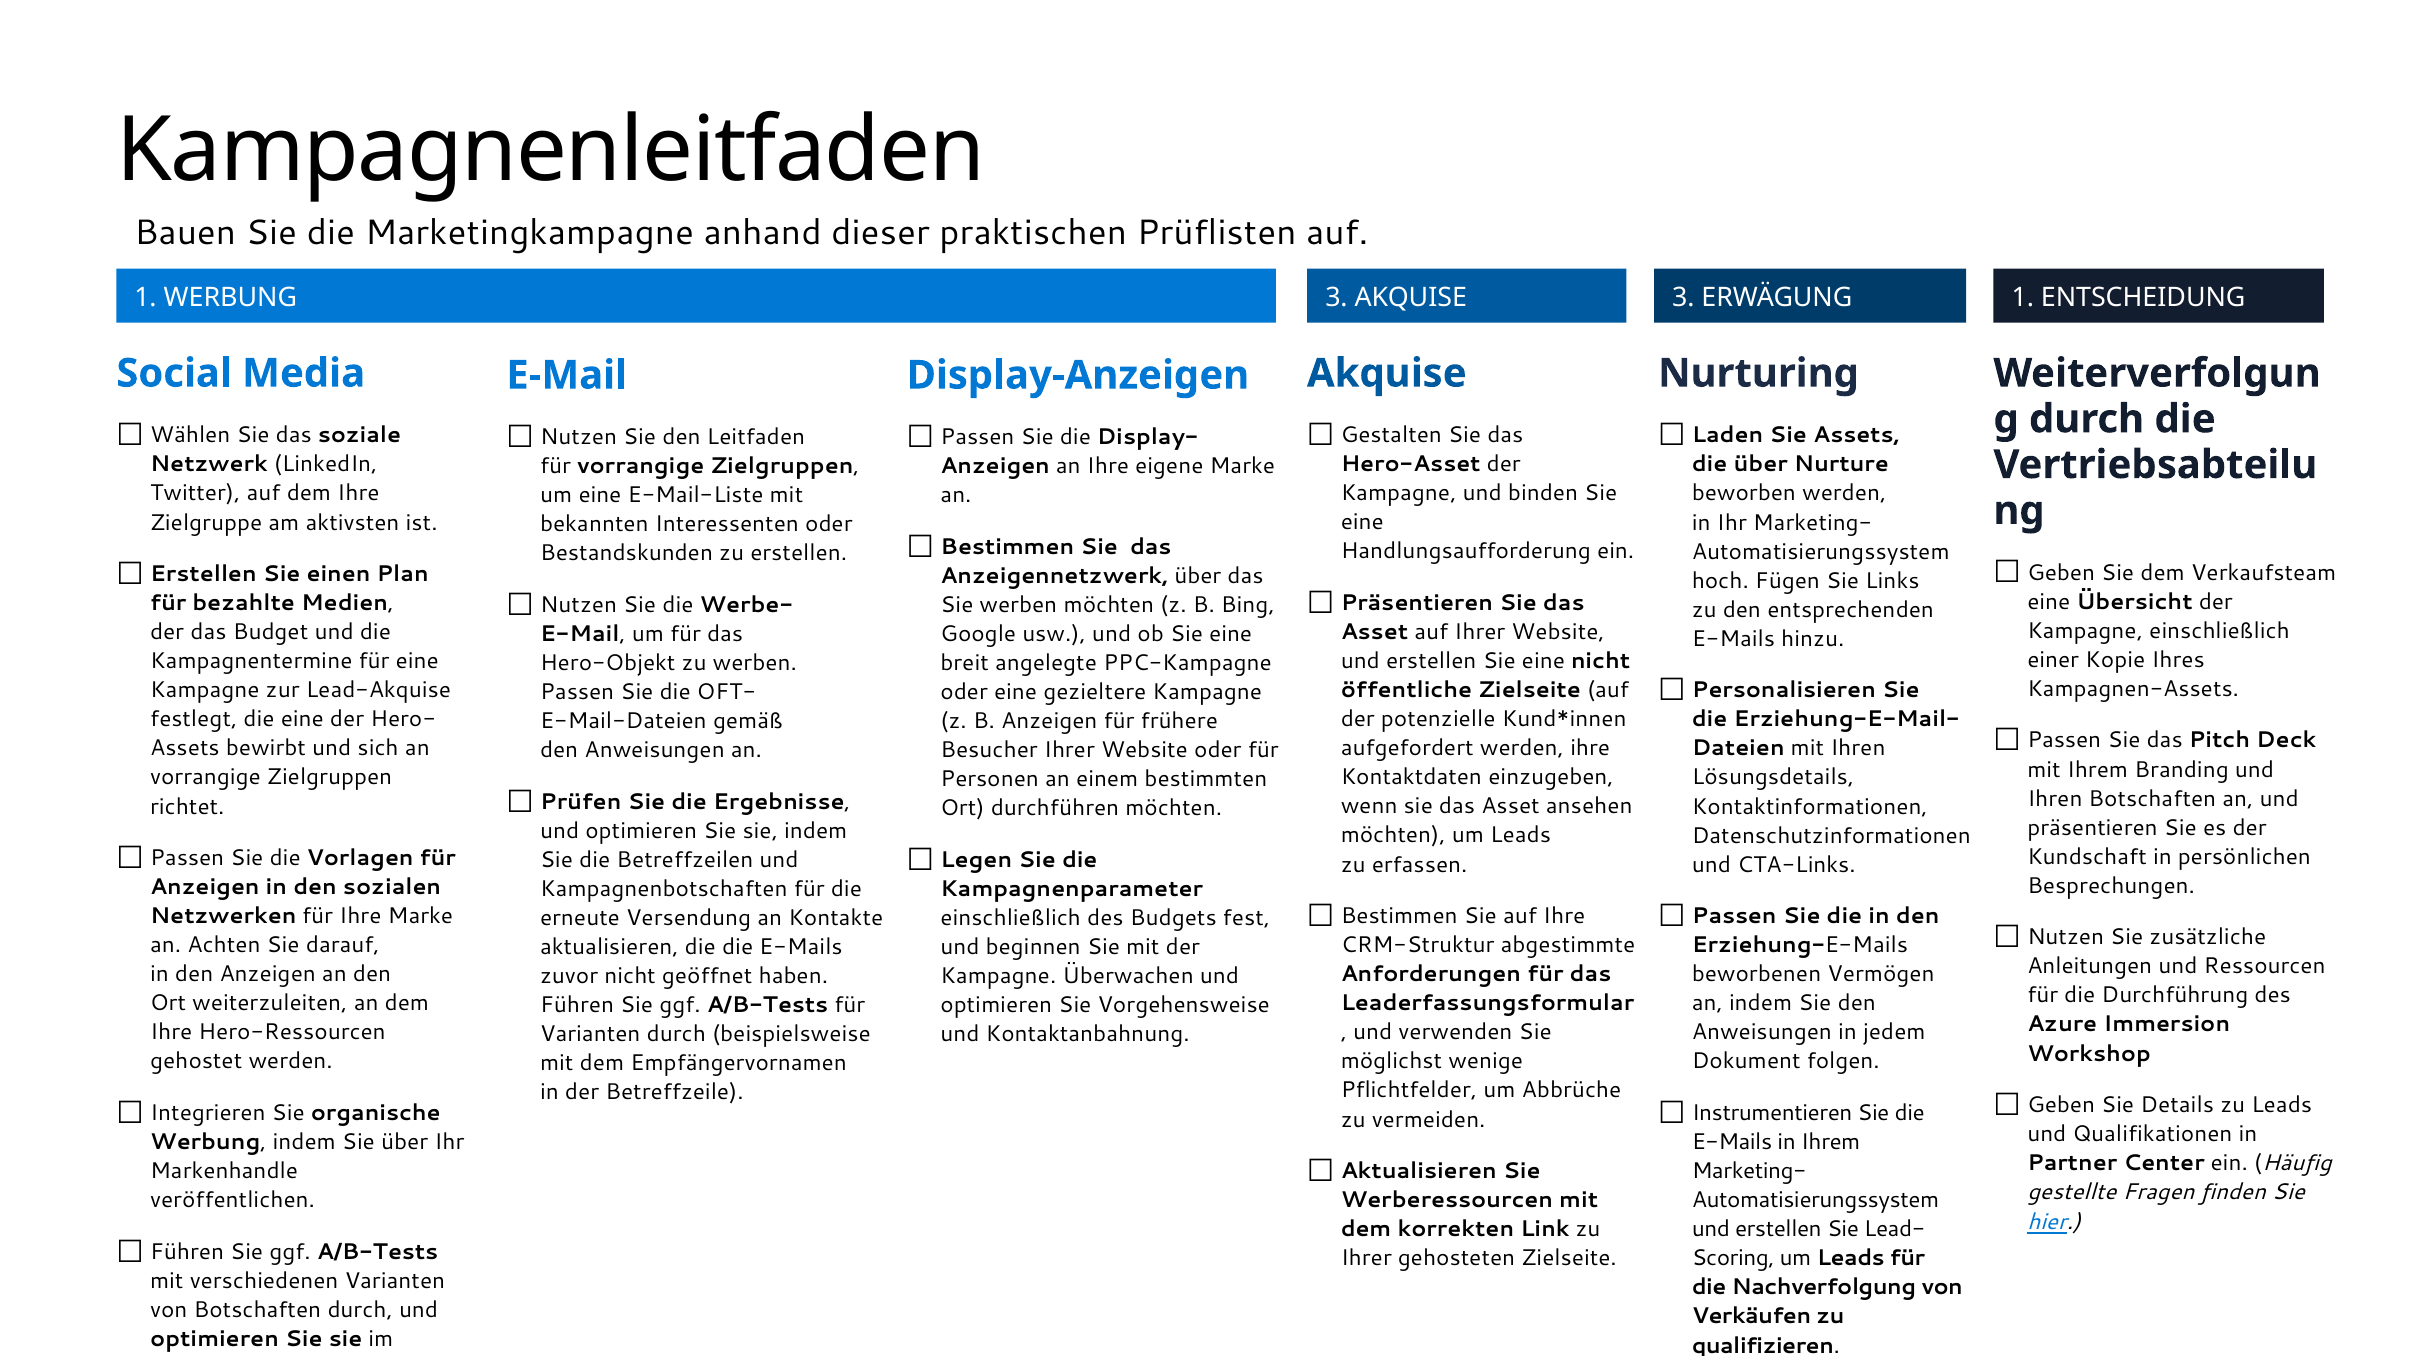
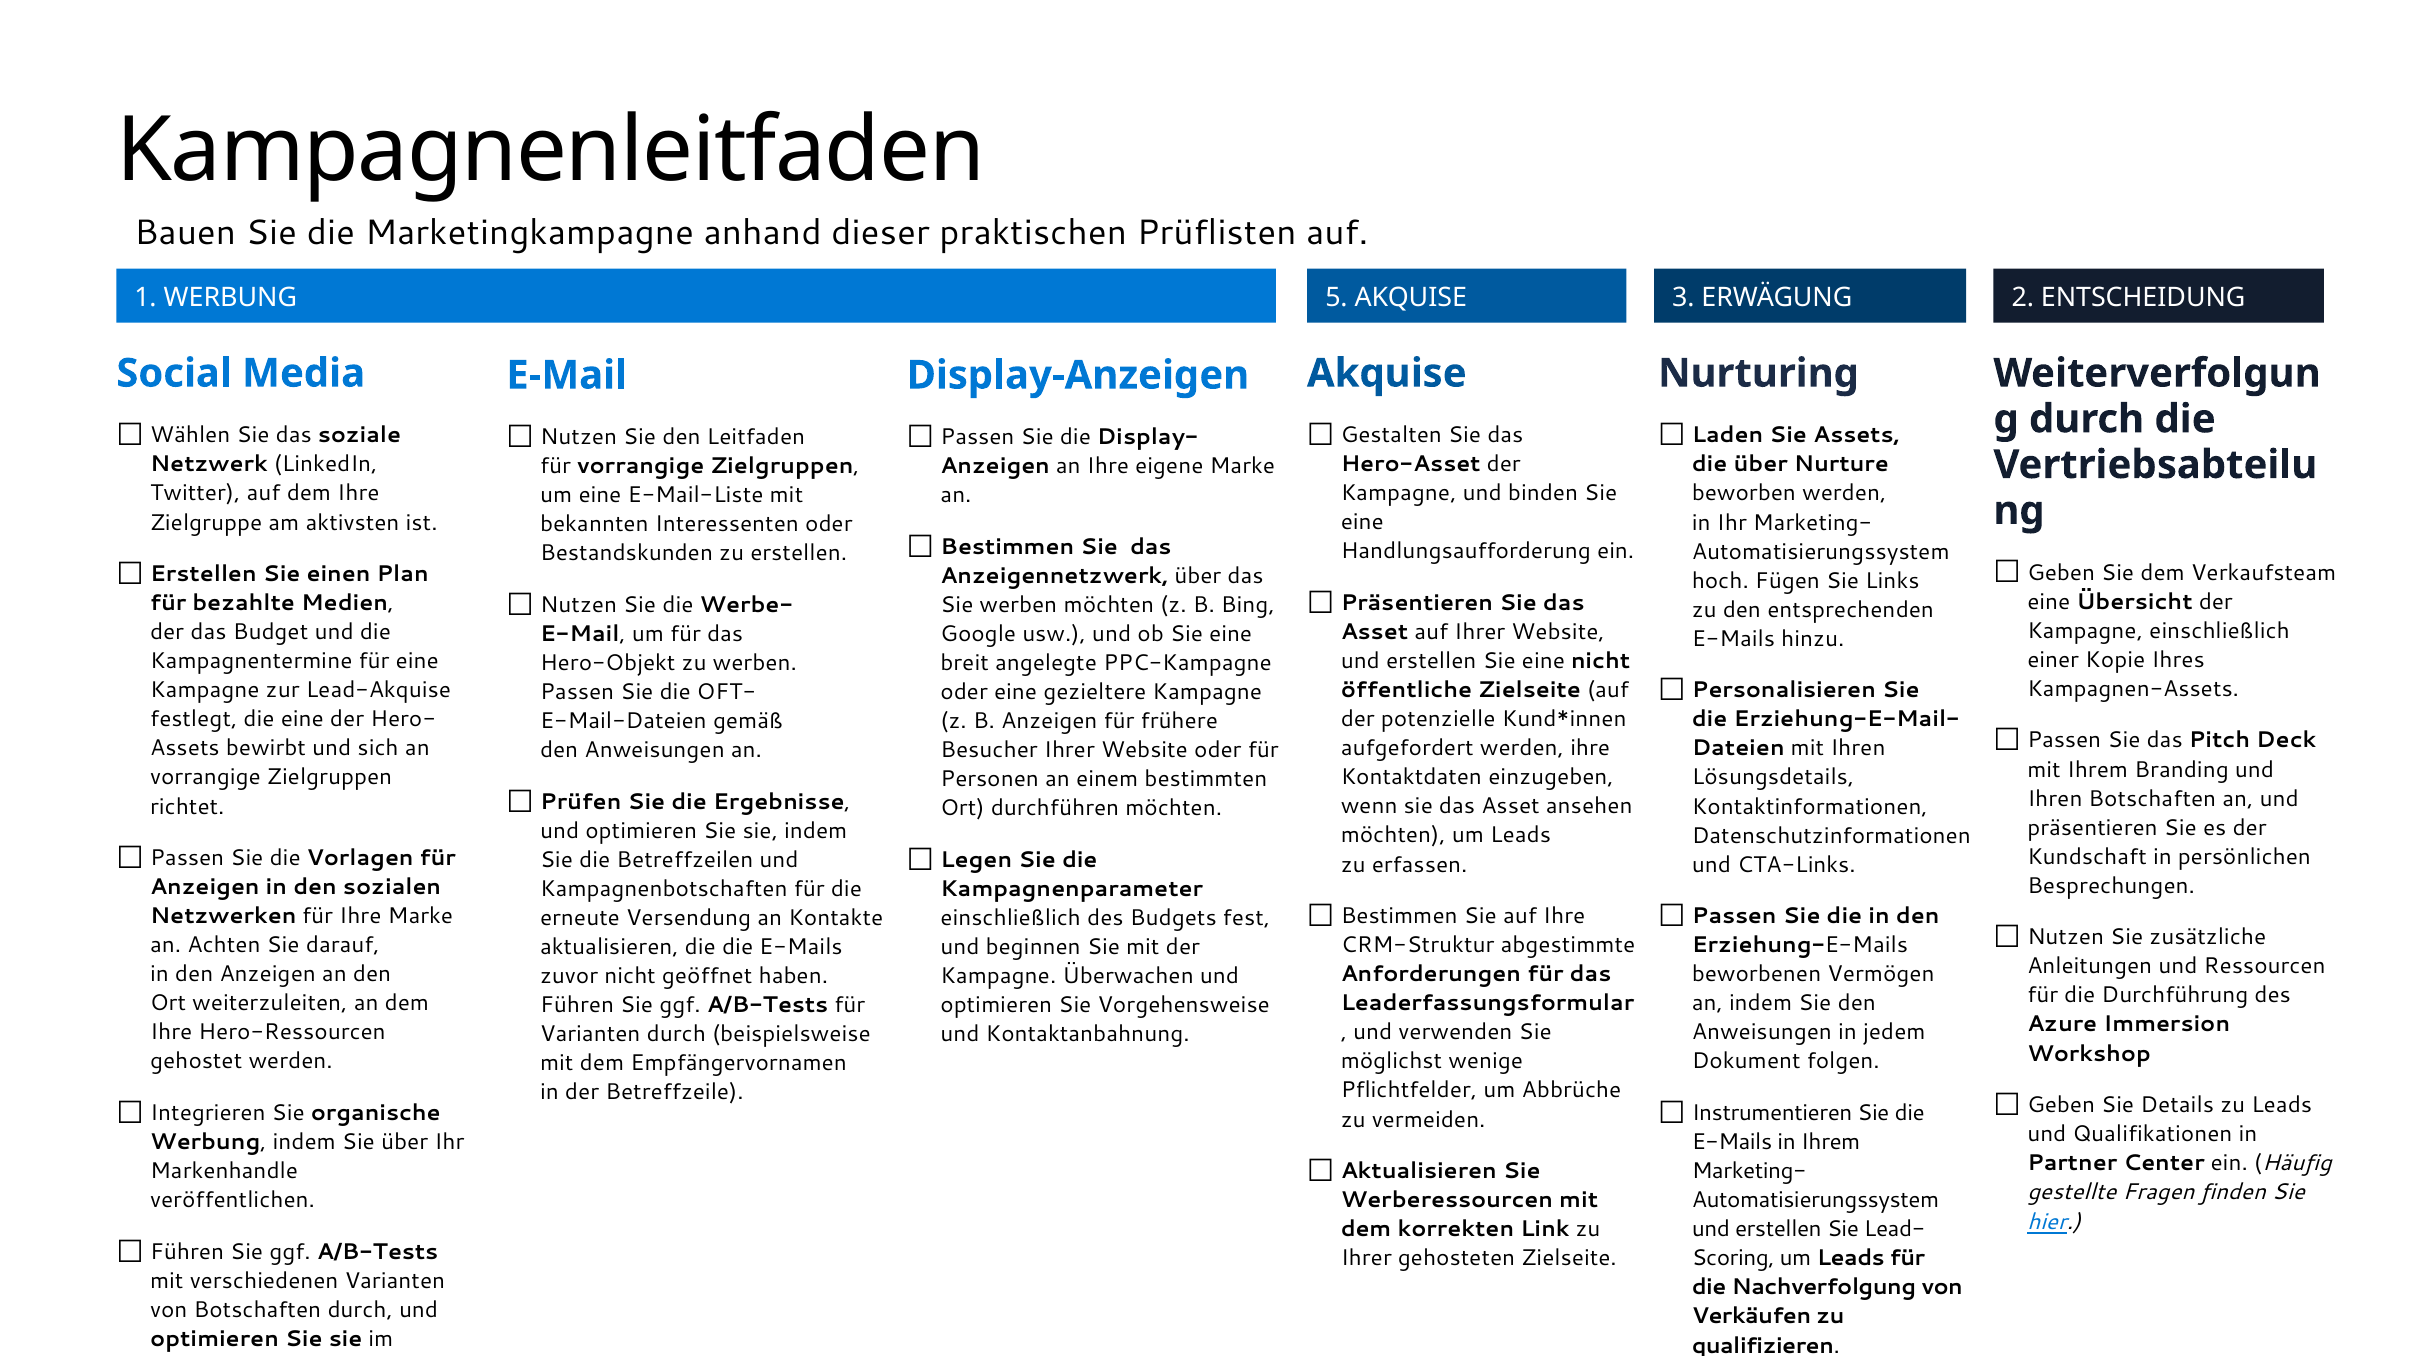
WERBUNG 3: 3 -> 5
ERWÄGUNG 1: 1 -> 2
